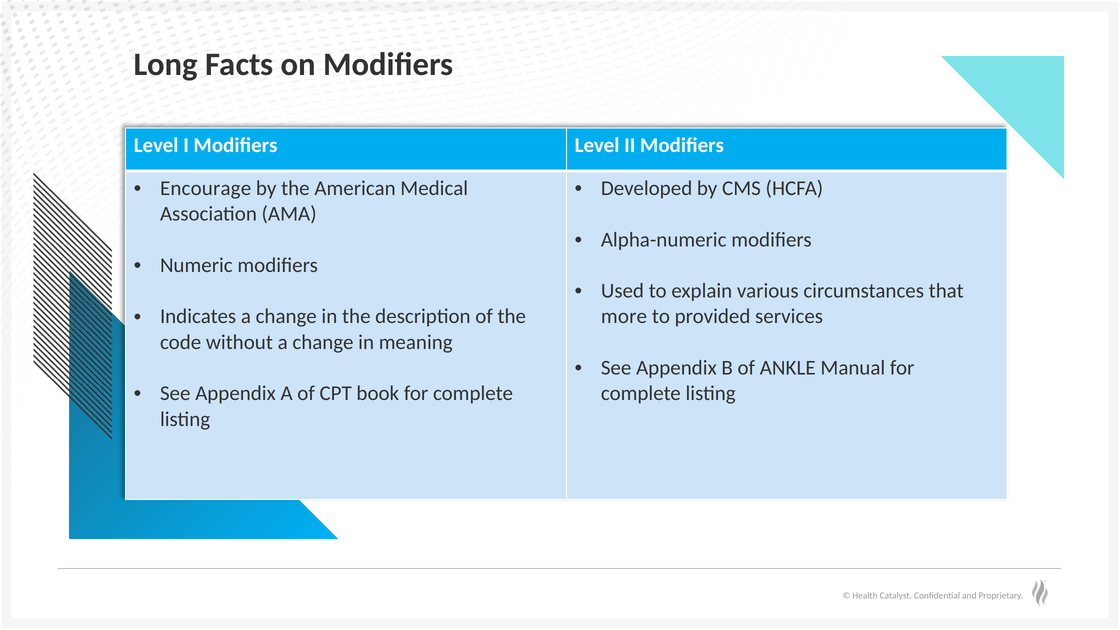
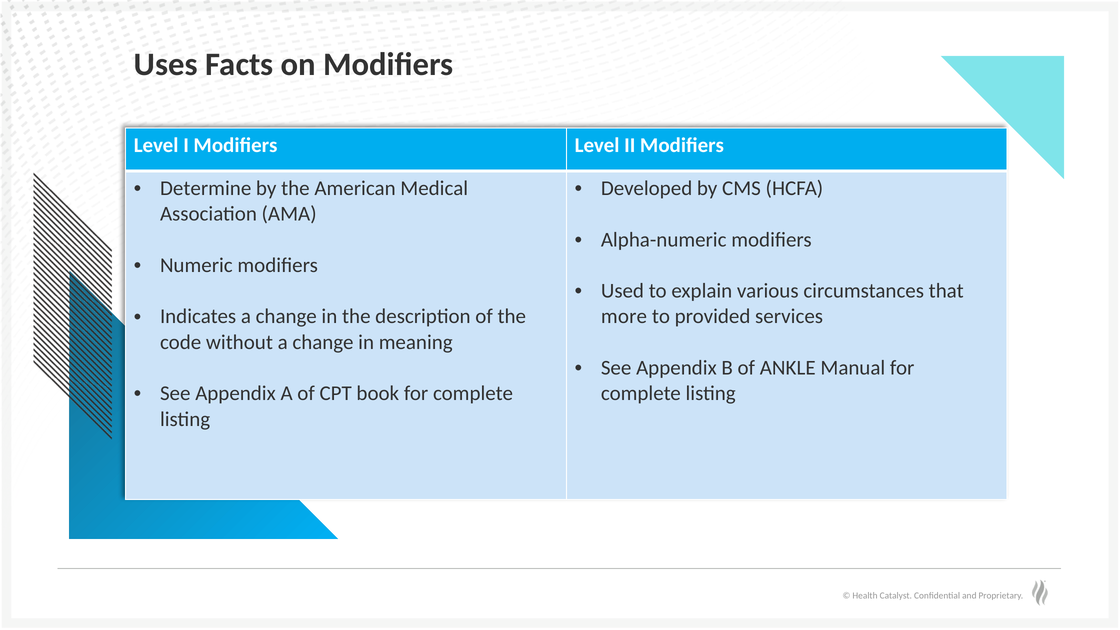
Long: Long -> Uses
Encourage: Encourage -> Determine
